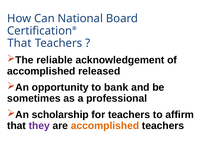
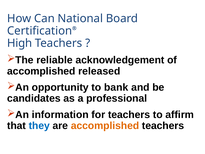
That at (19, 43): That -> High
sometimes: sometimes -> candidates
scholarship: scholarship -> information
they colour: purple -> blue
